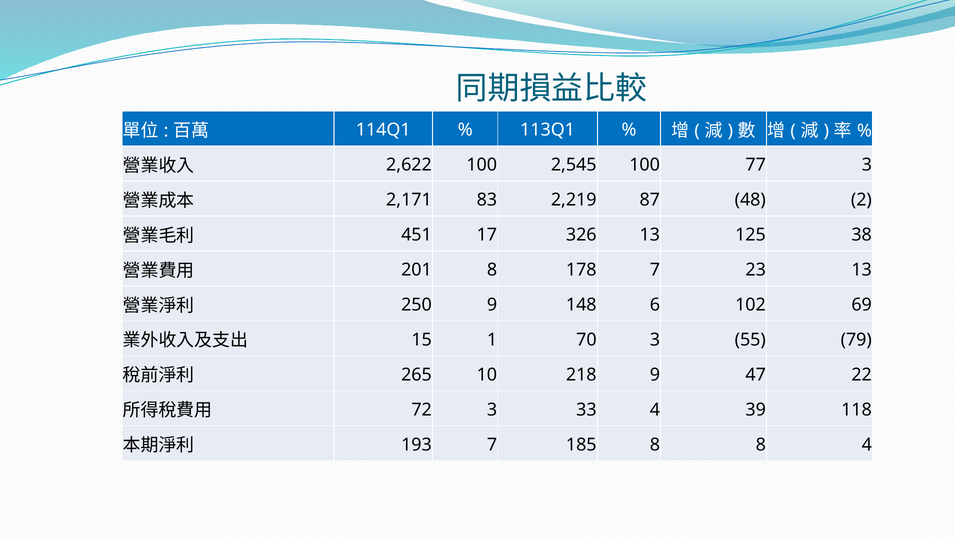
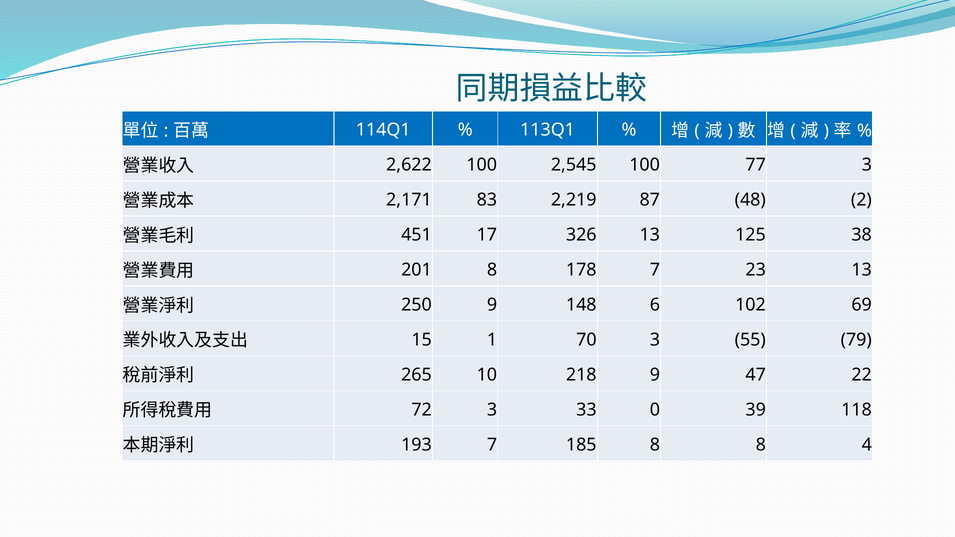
33 4: 4 -> 0
